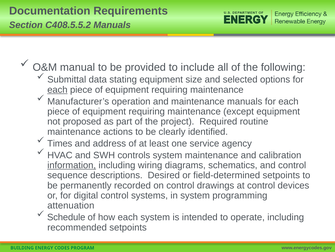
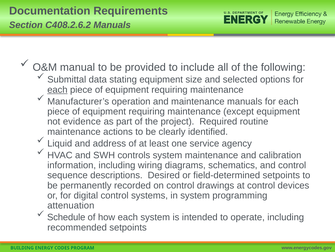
C408.5.5.2: C408.5.5.2 -> C408.2.6.2
proposed: proposed -> evidence
Times: Times -> Liquid
information underline: present -> none
